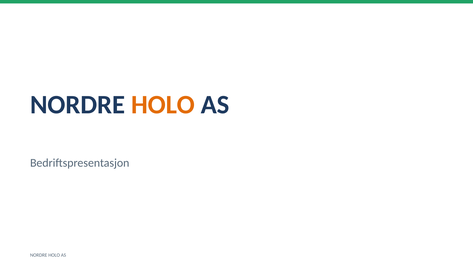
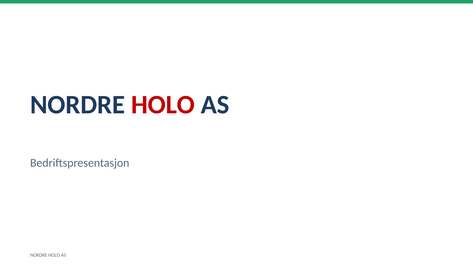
HOLO at (163, 105) colour: orange -> red
